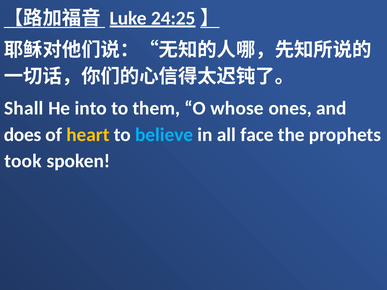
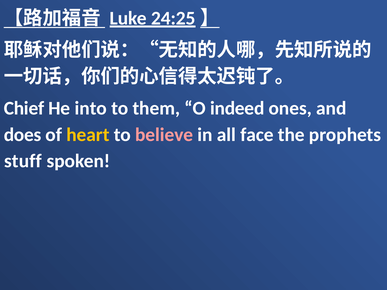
Shall: Shall -> Chief
whose: whose -> indeed
believe colour: light blue -> pink
took: took -> stuff
